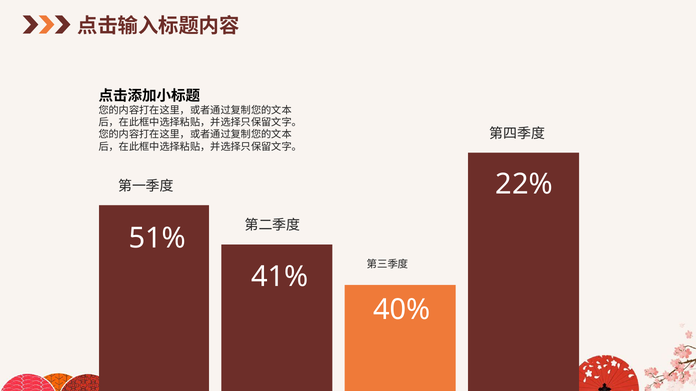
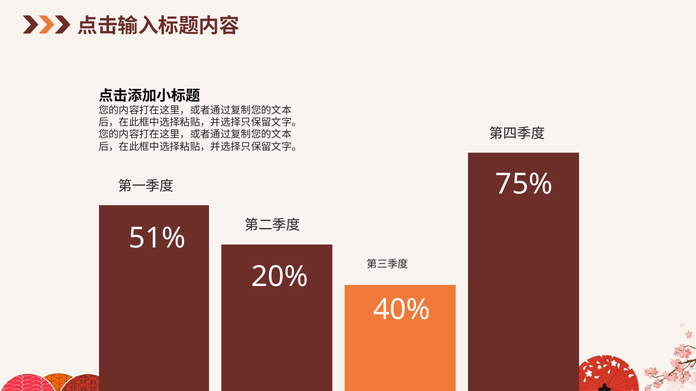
22%: 22% -> 75%
41%: 41% -> 20%
